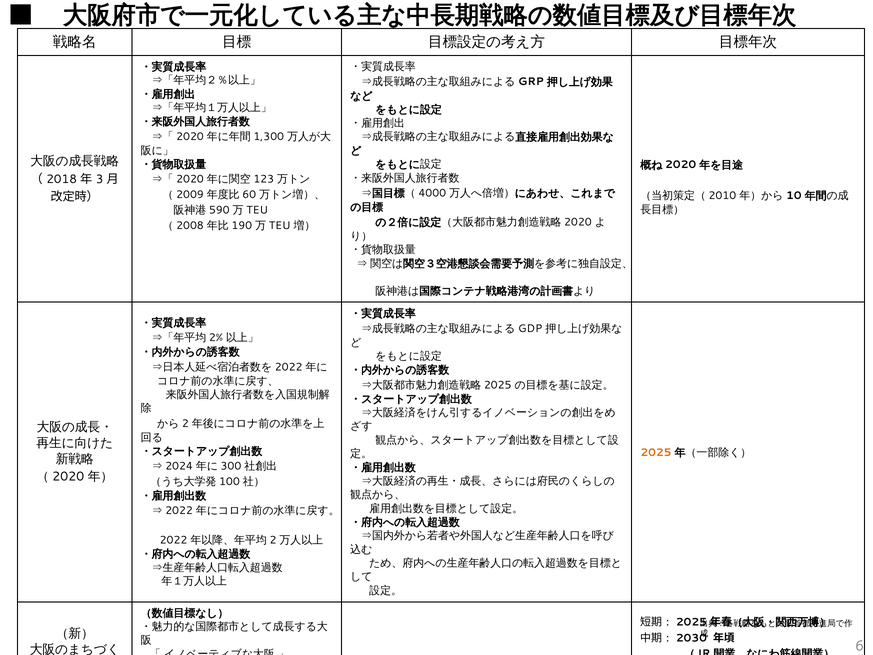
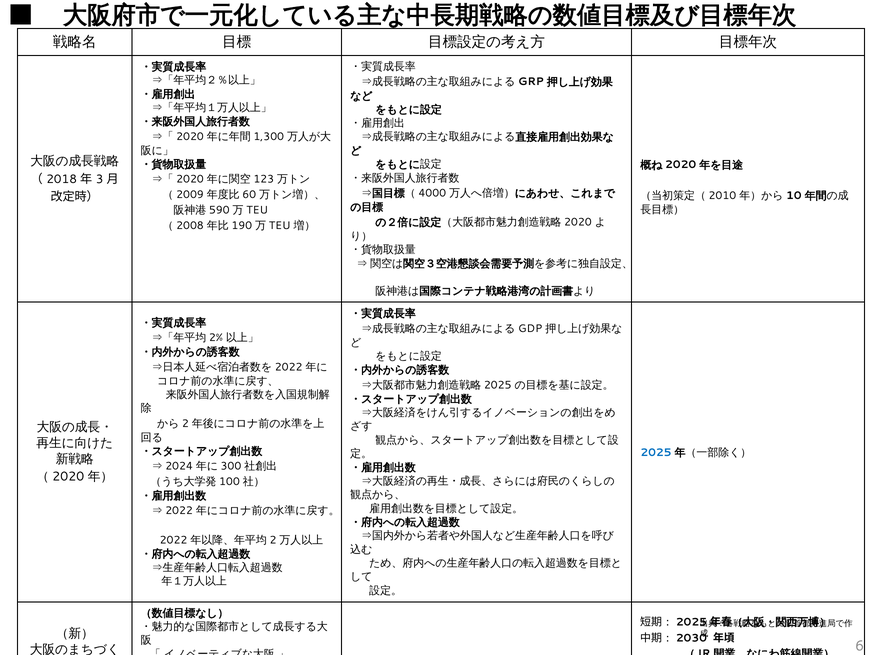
2025 at (656, 452) colour: orange -> blue
